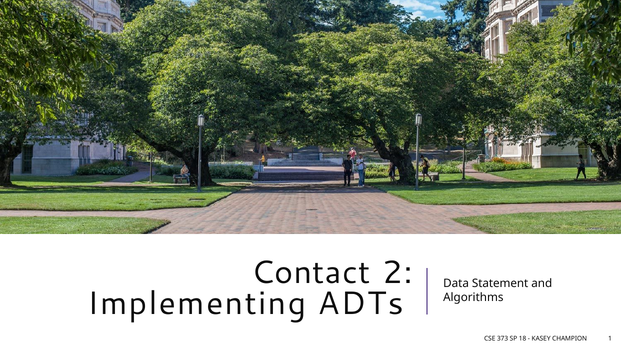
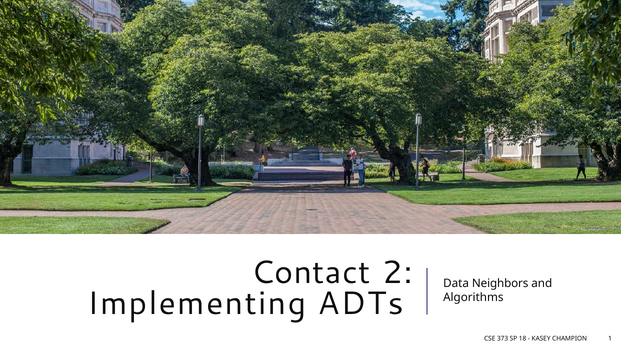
Statement: Statement -> Neighbors
